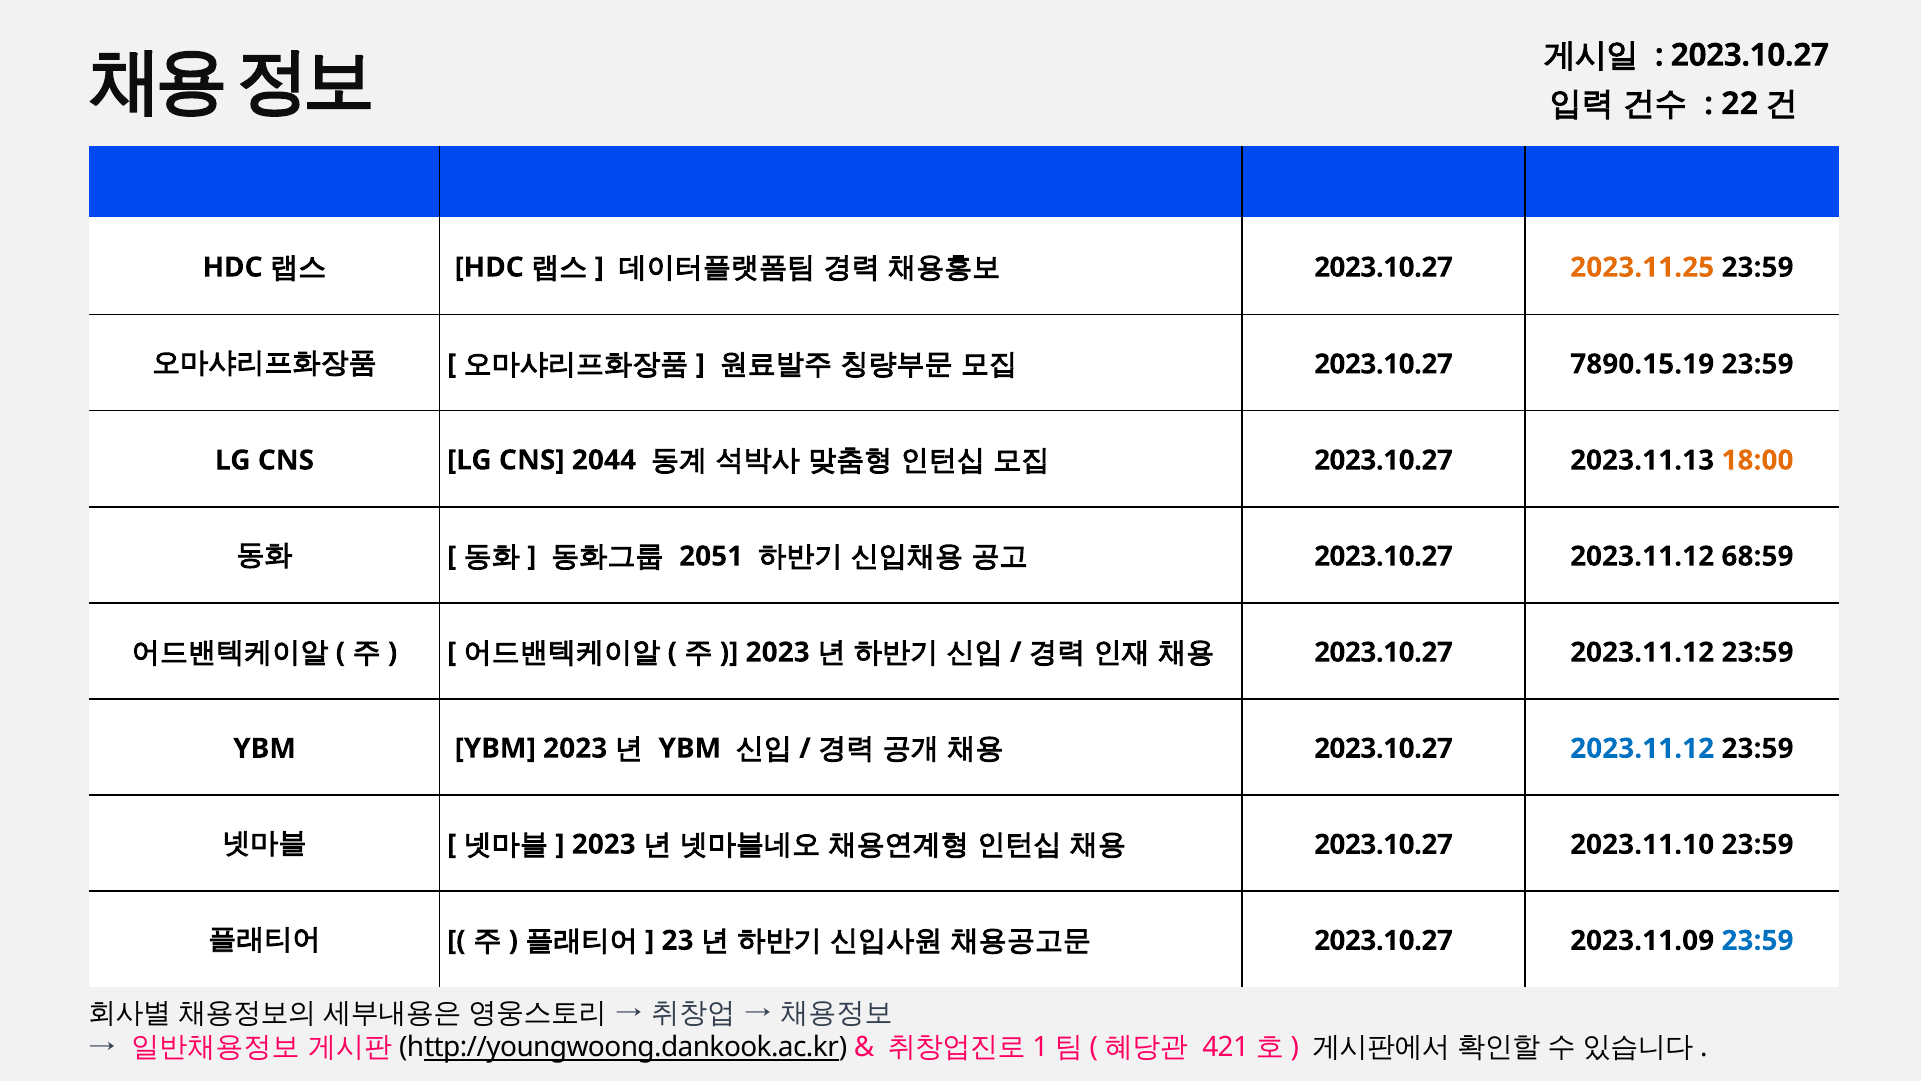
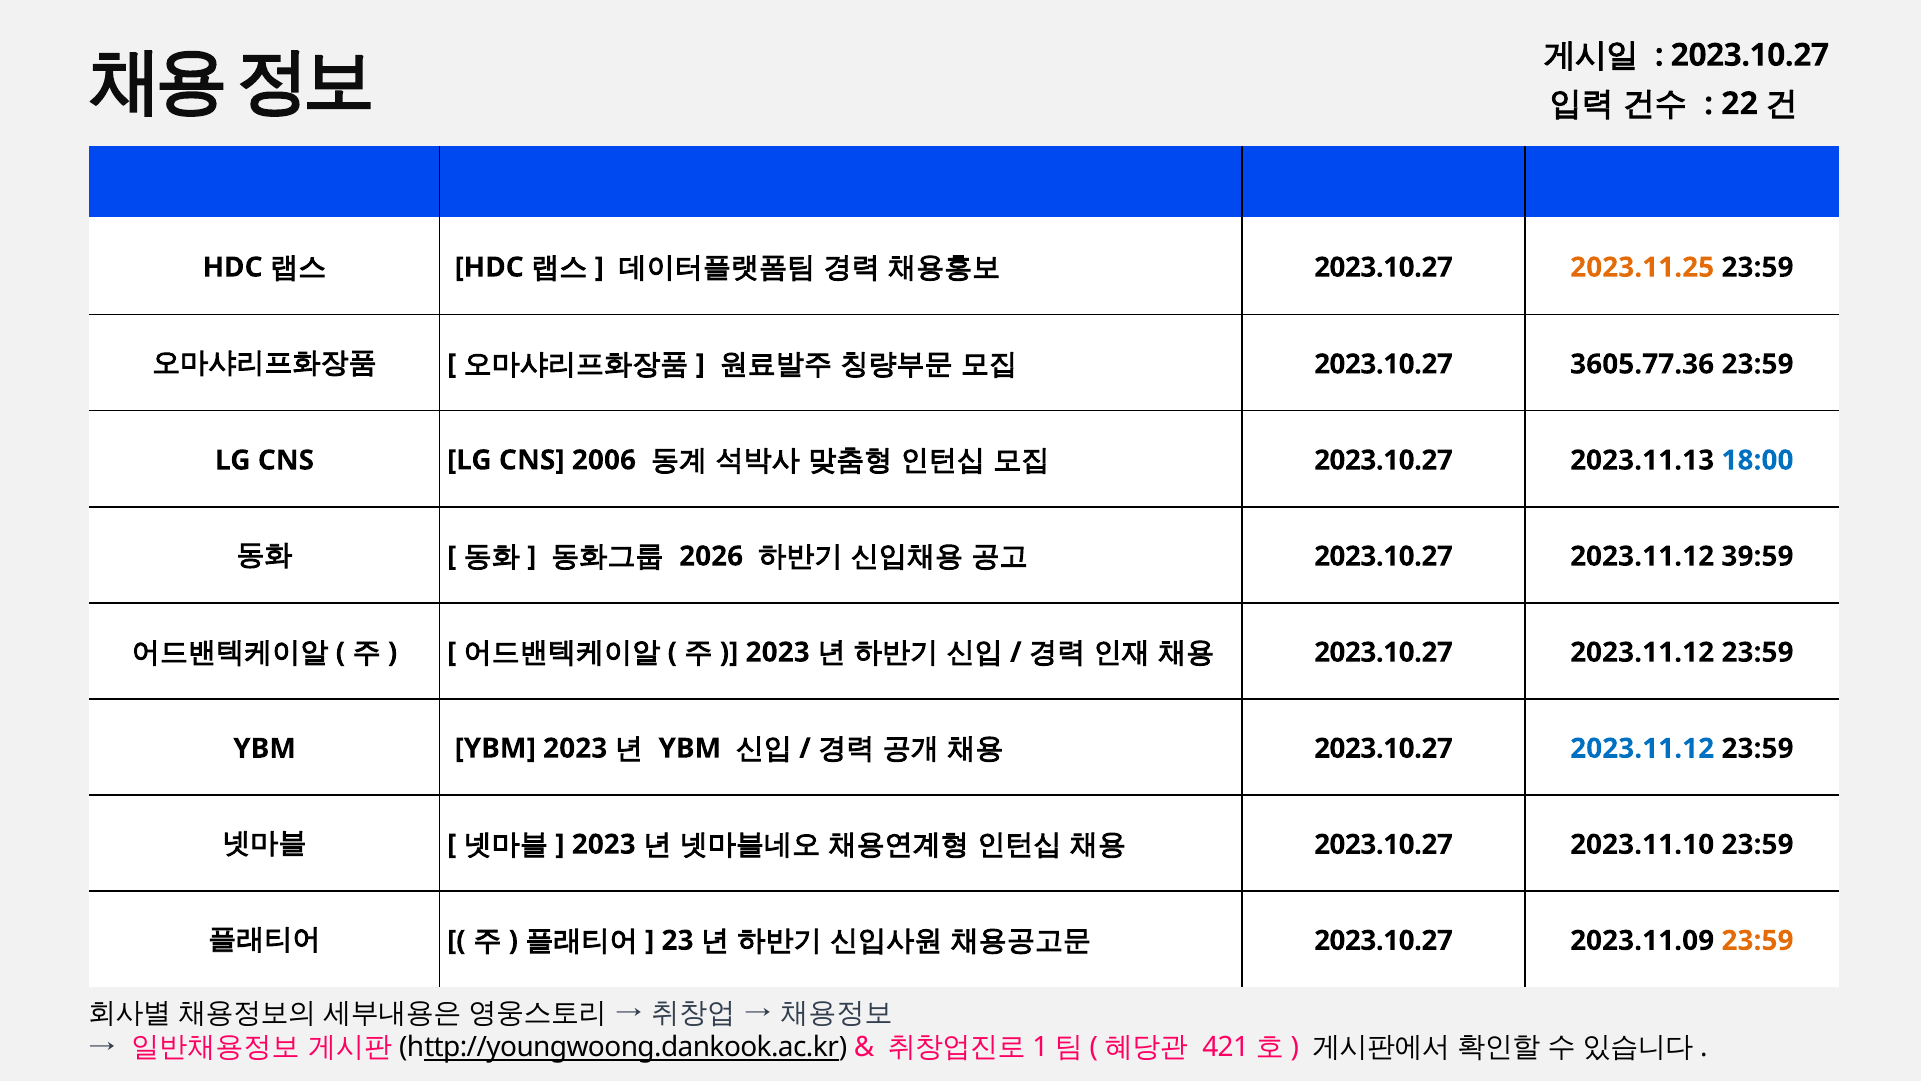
7890.15.19: 7890.15.19 -> 3605.77.36
2044: 2044 -> 2006
18:00 colour: orange -> blue
2051: 2051 -> 2026
68:59: 68:59 -> 39:59
23:59 at (1757, 940) colour: blue -> orange
